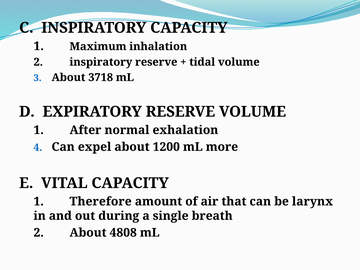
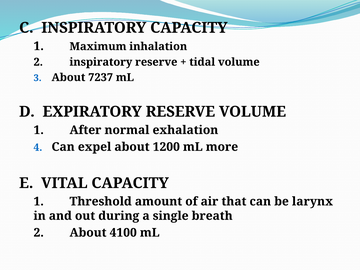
3718: 3718 -> 7237
Therefore: Therefore -> Threshold
4808: 4808 -> 4100
